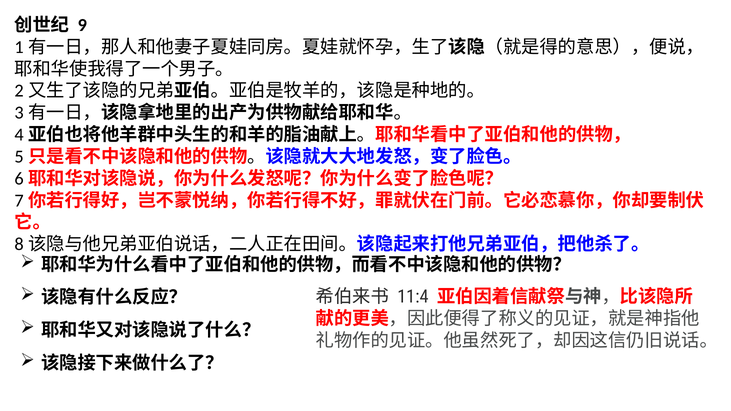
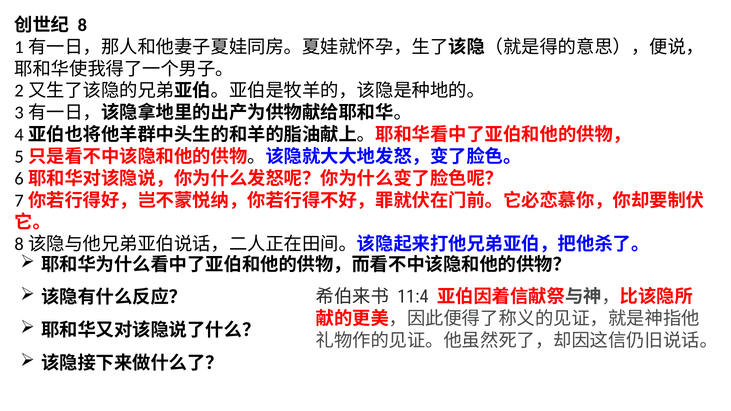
9: 9 -> 8
